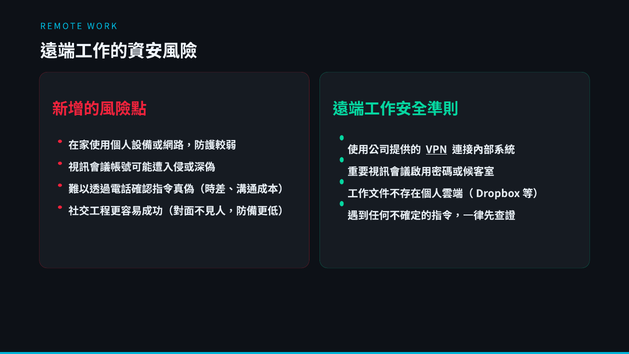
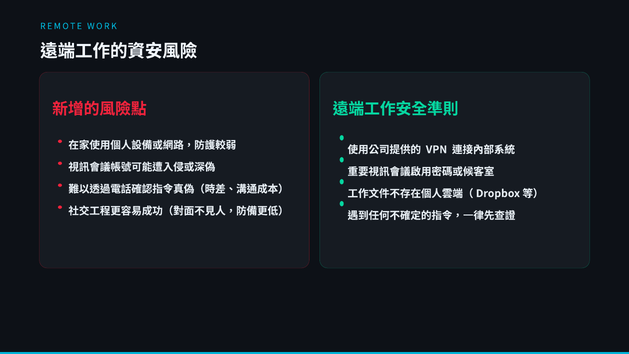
VPN underline: present -> none
